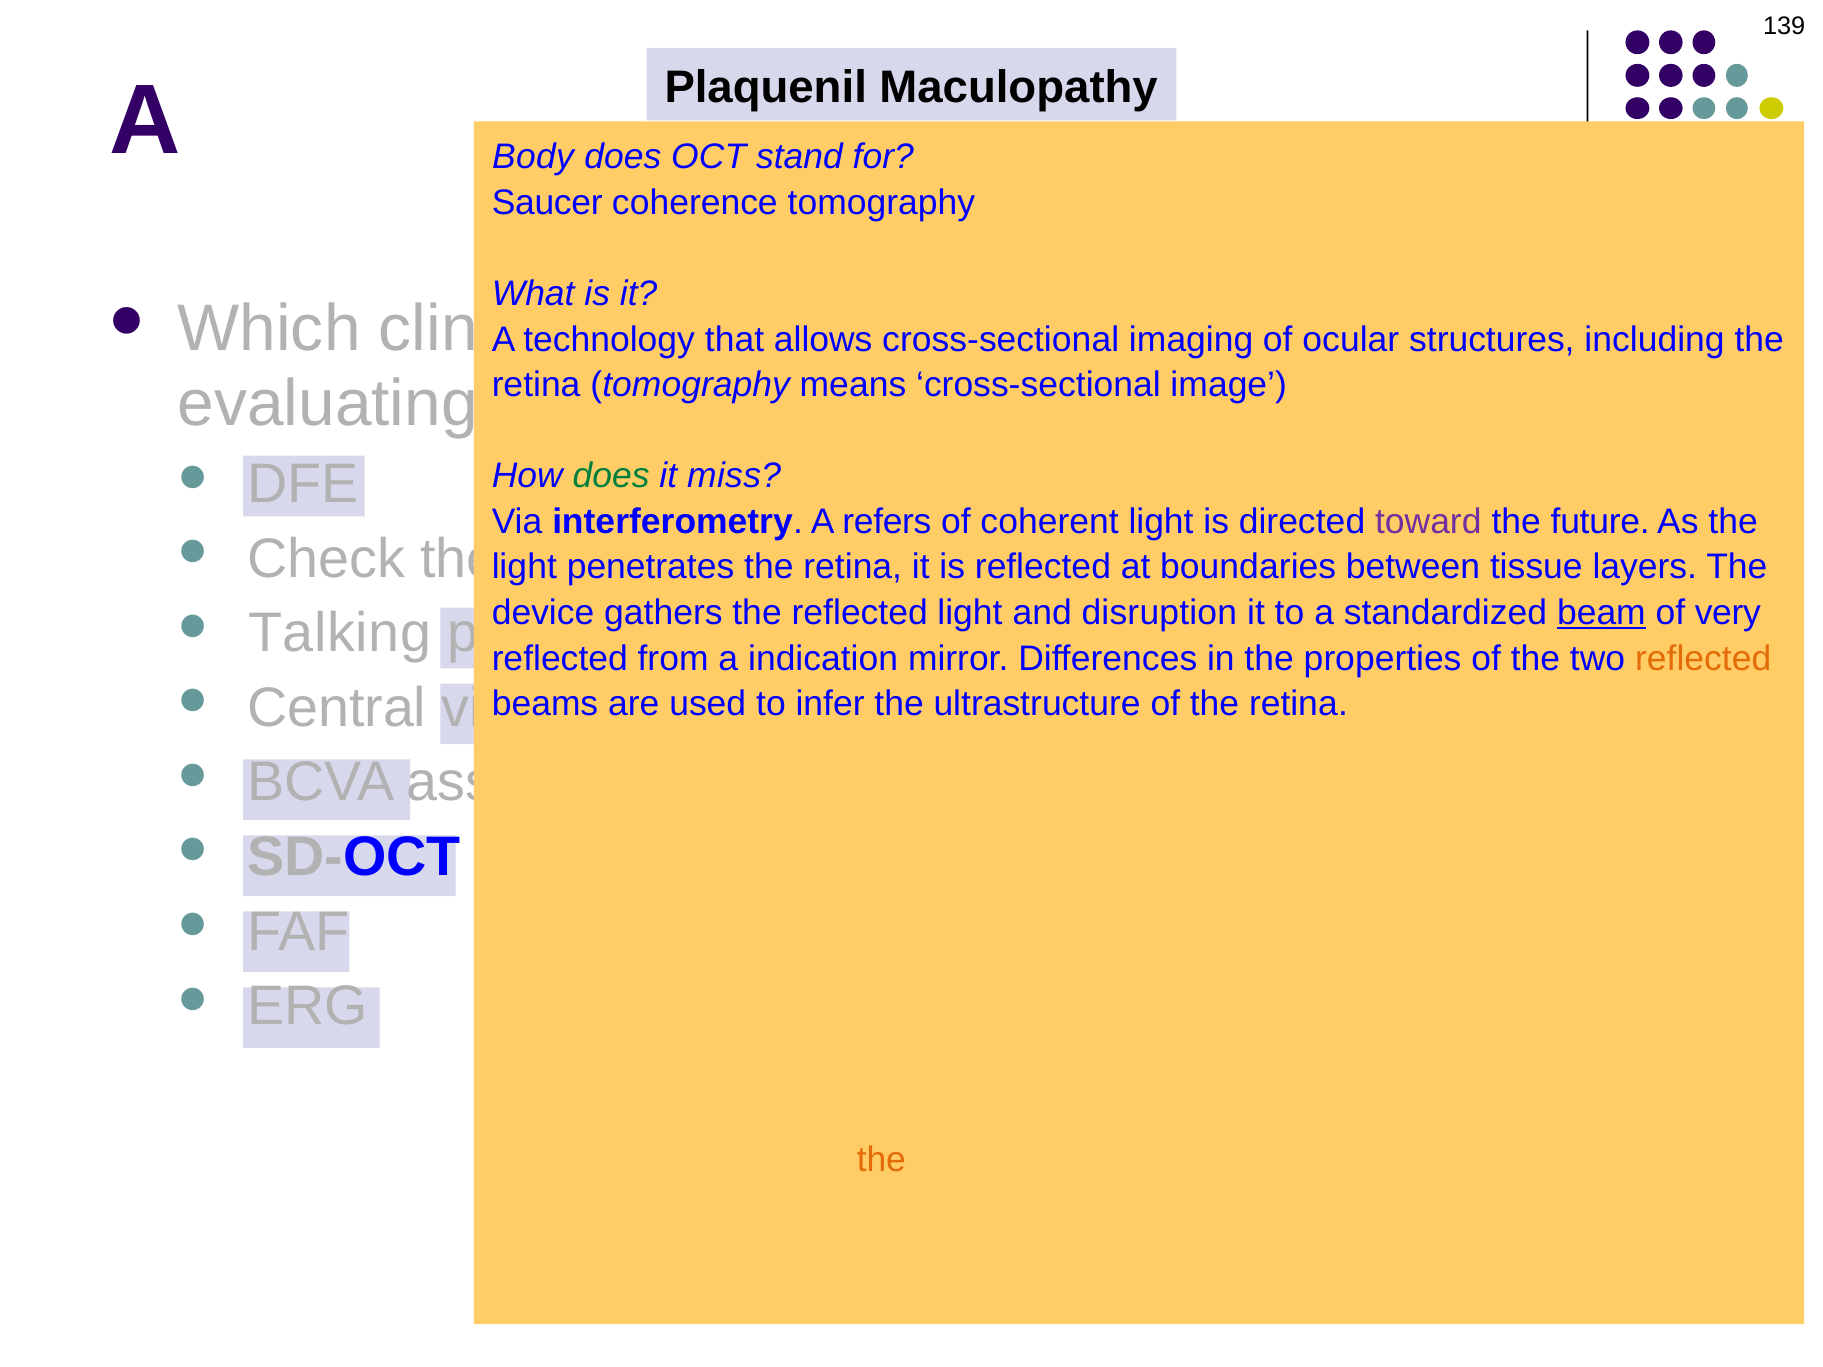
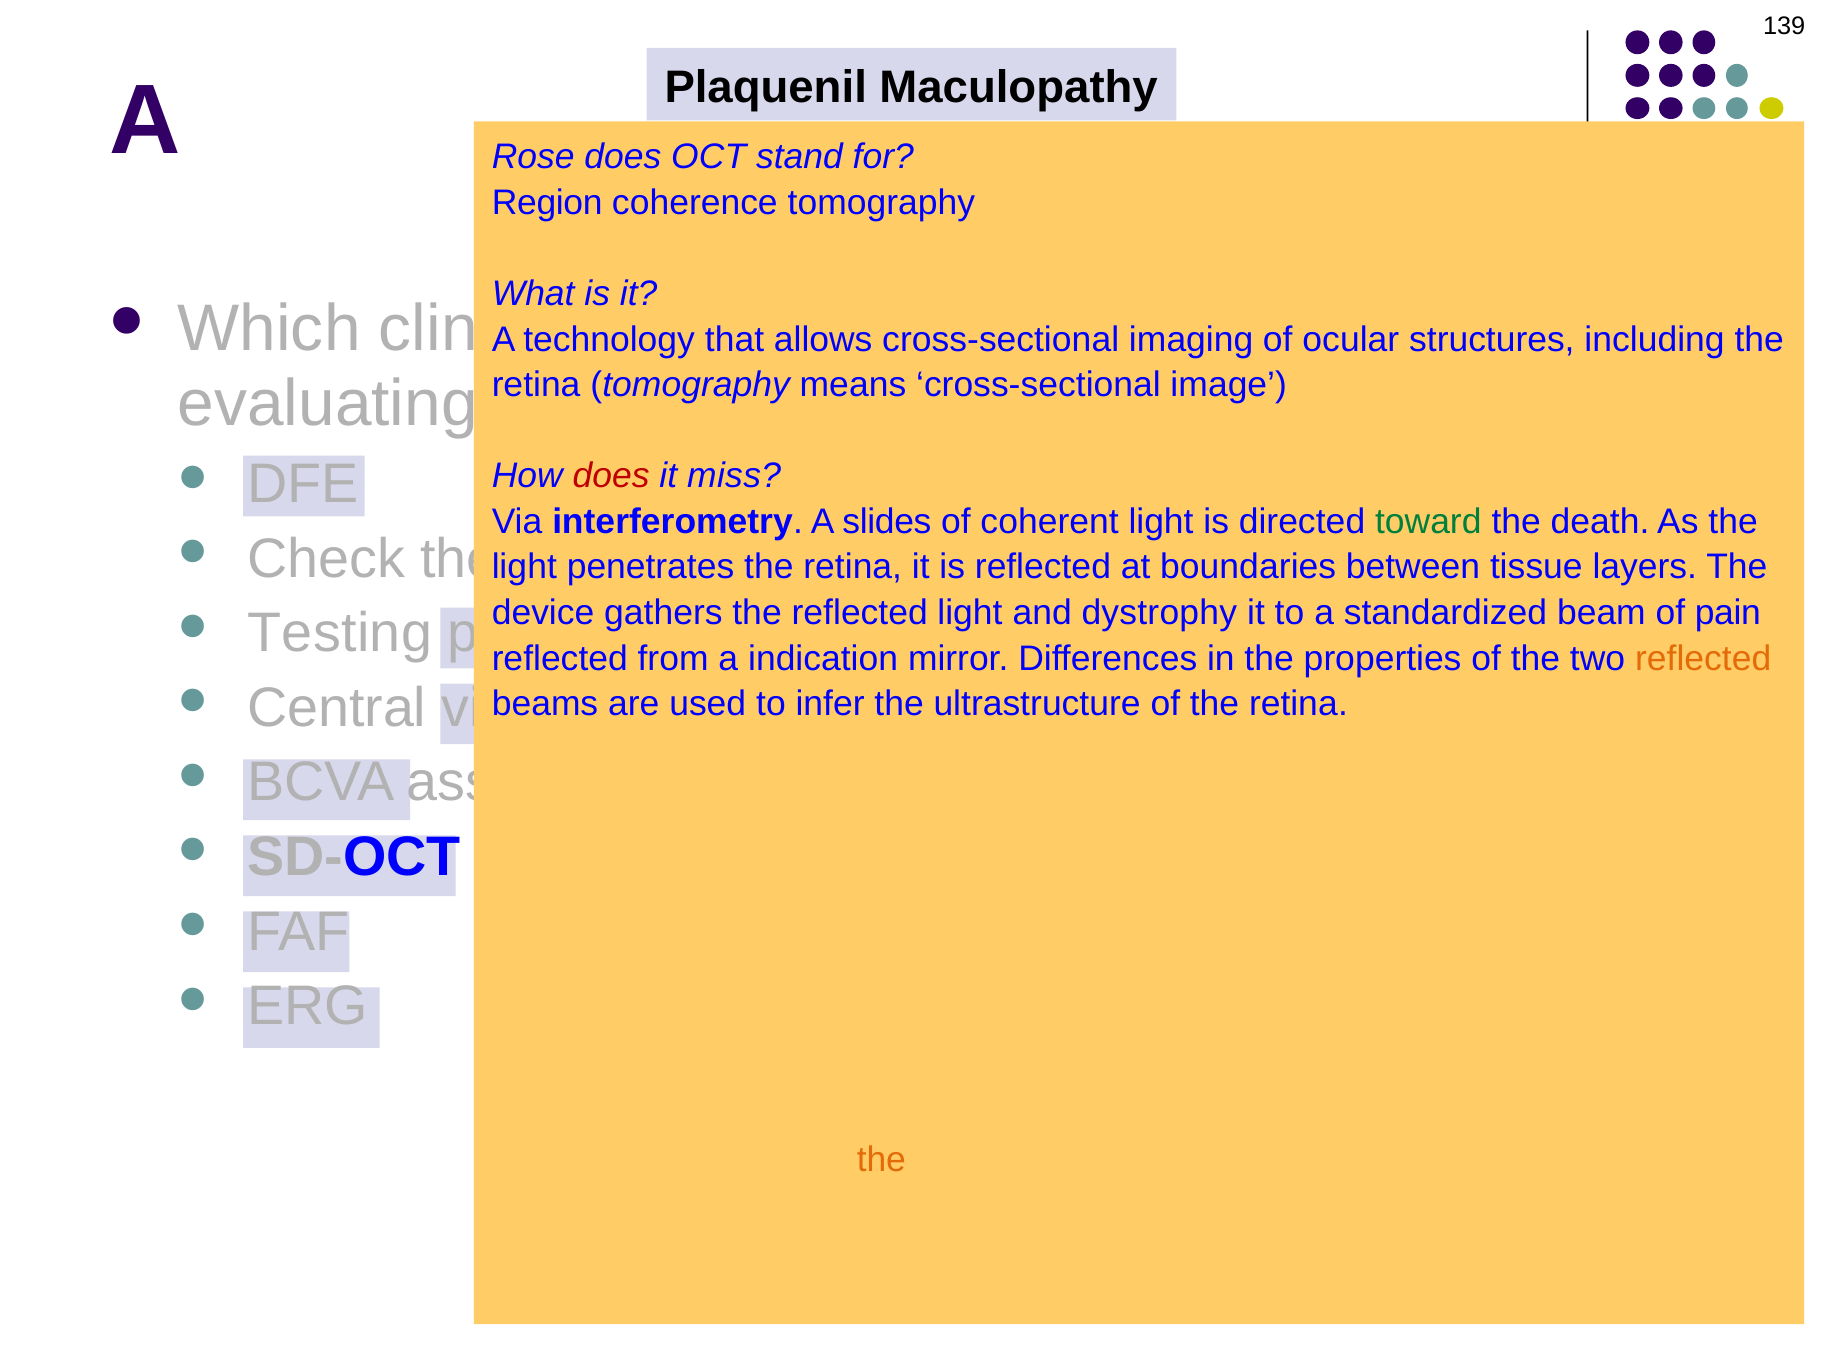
Body: Body -> Rose
Saucer: Saucer -> Region
does at (611, 476) colour: green -> red
refers: refers -> slides
toward colour: purple -> green
future: future -> death
disruption: disruption -> dystrophy
beam underline: present -> none
very: very -> pain
Talking at (340, 634): Talking -> Testing
